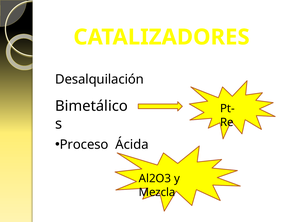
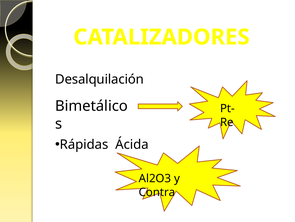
Proceso: Proceso -> Rápidas
Mezcla: Mezcla -> Contra
